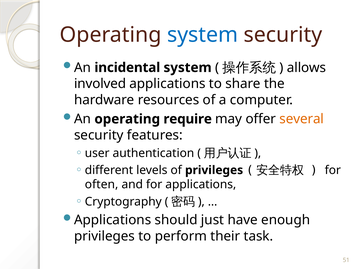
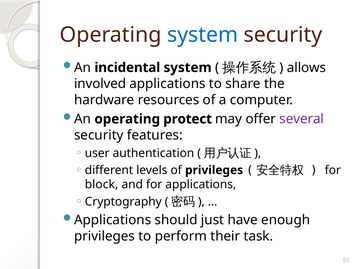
require: require -> protect
several colour: orange -> purple
often: often -> block
